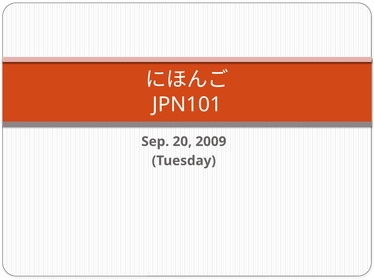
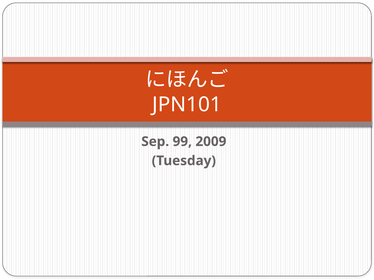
20: 20 -> 99
